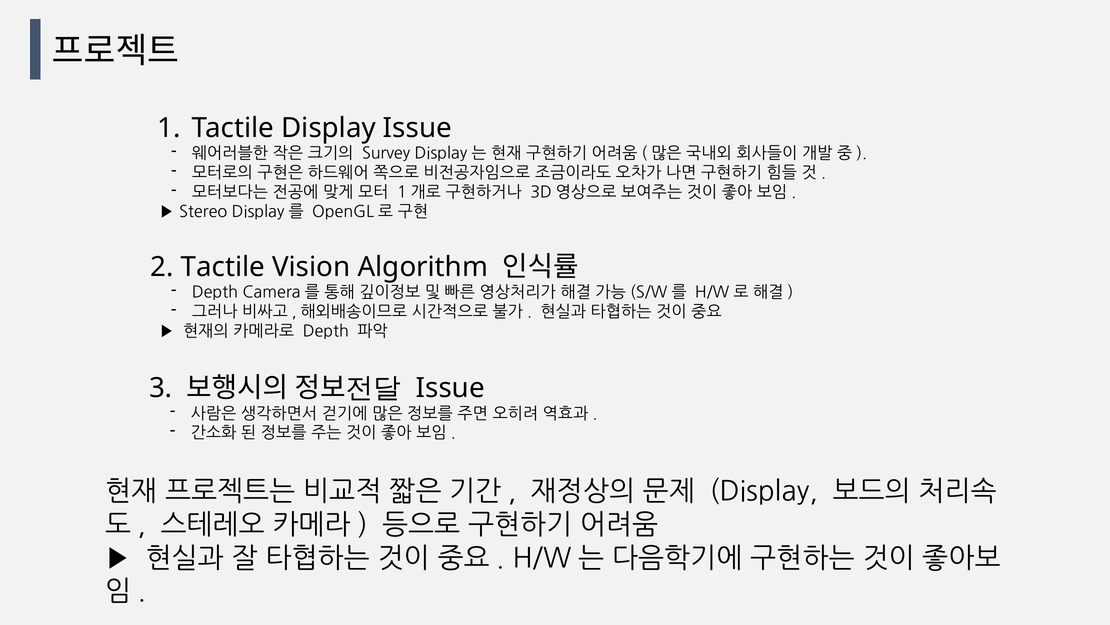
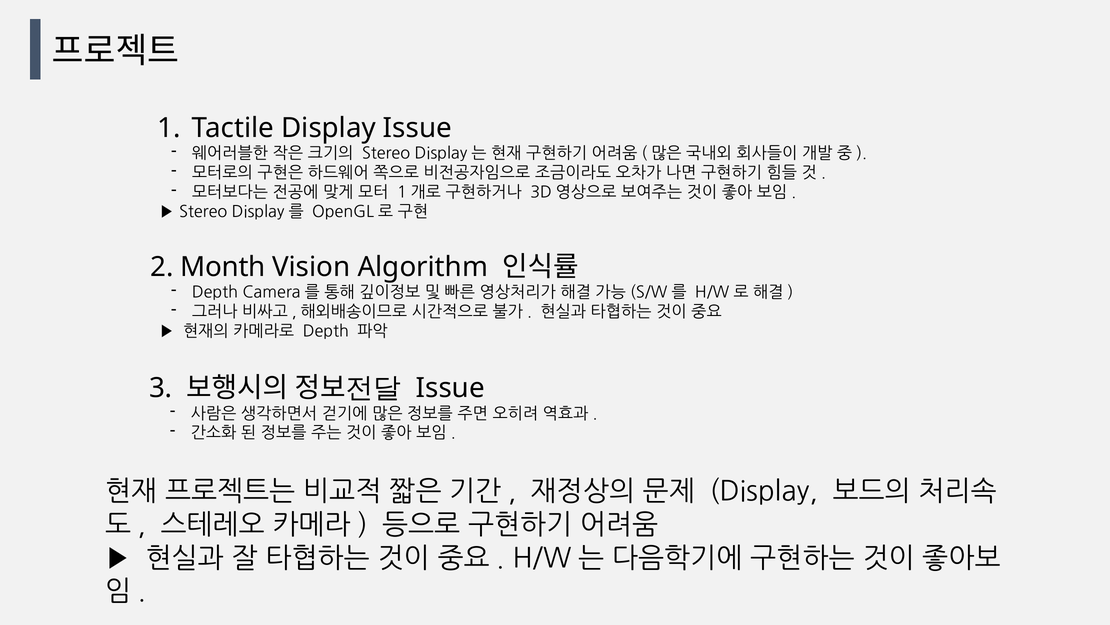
Survey at (386, 153): Survey -> Stereo
2 Tactile: Tactile -> Month
